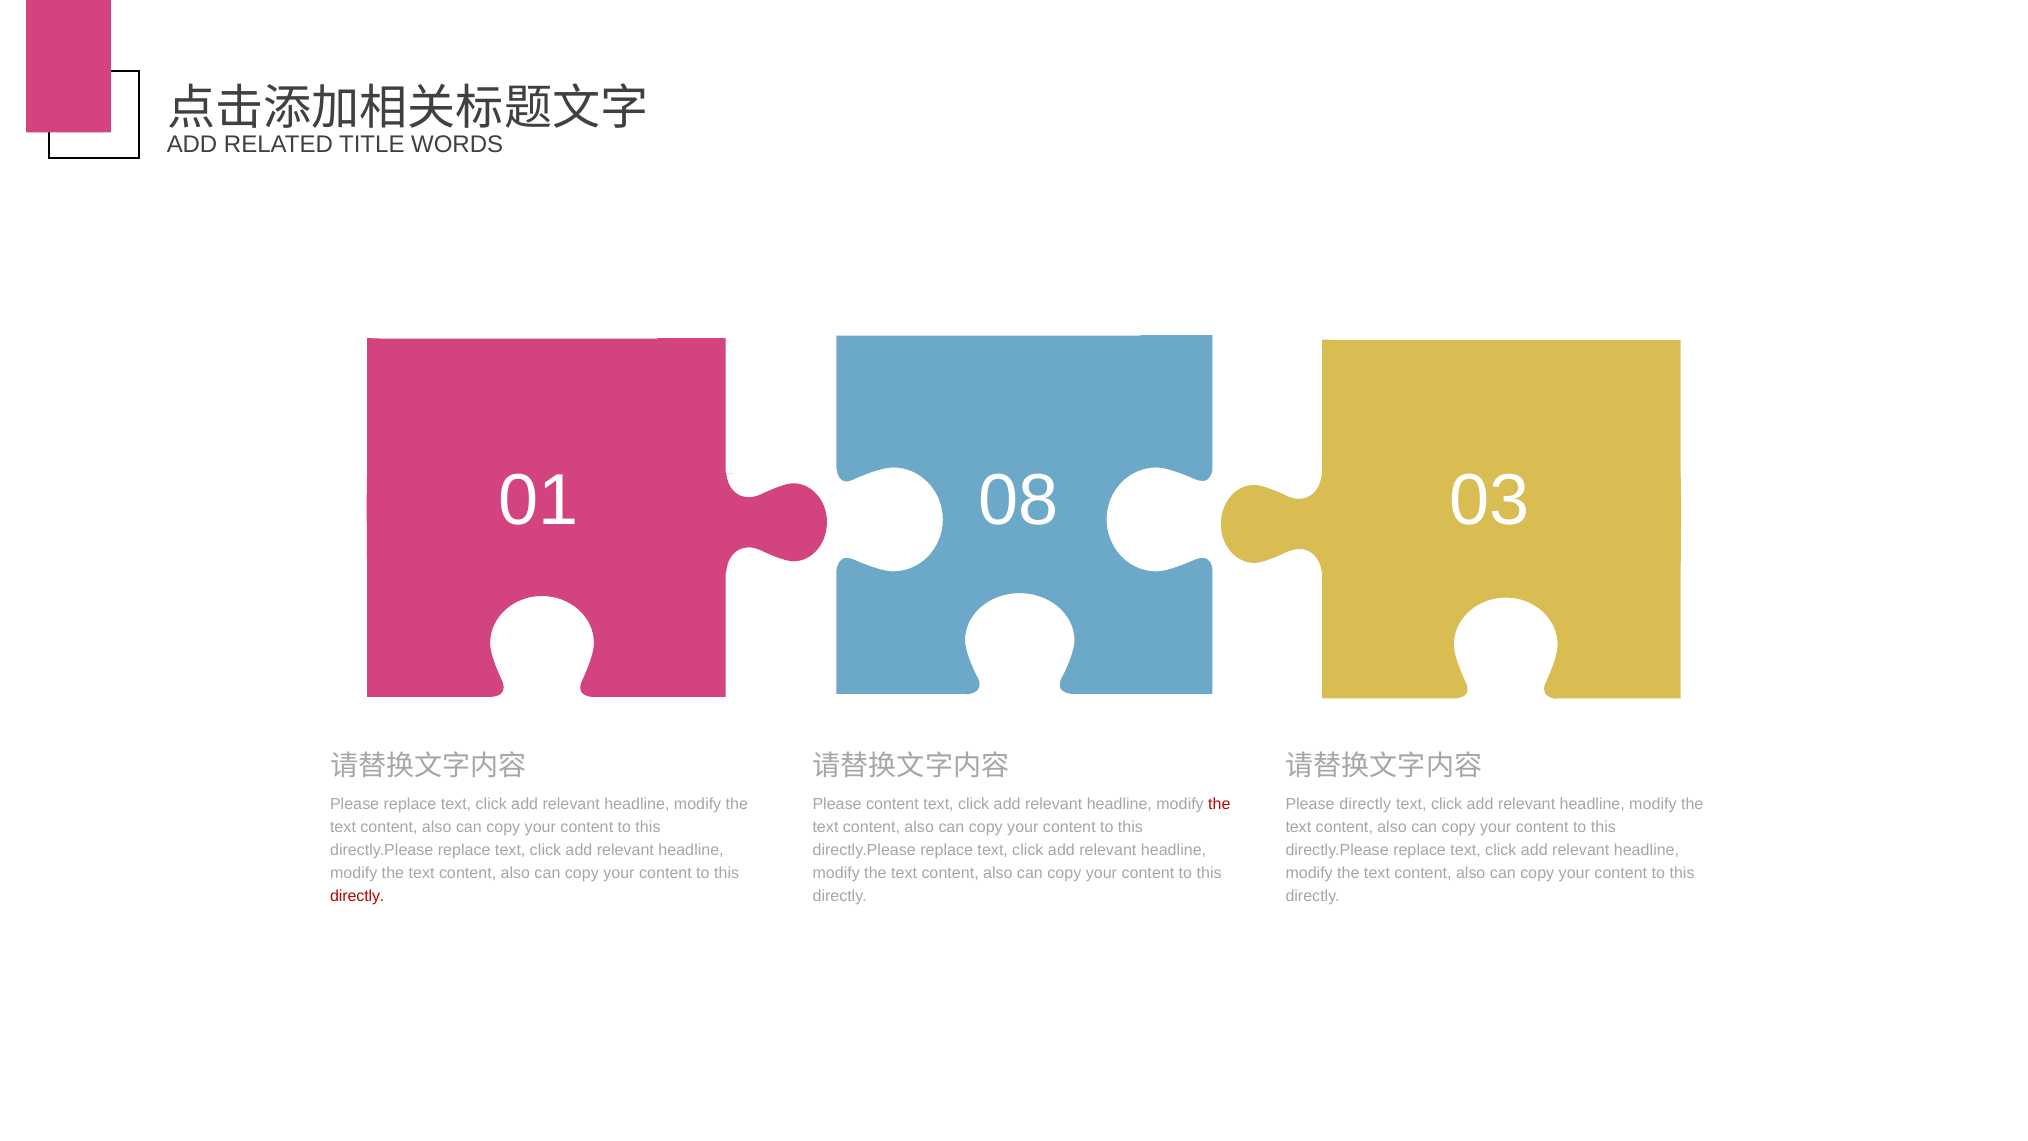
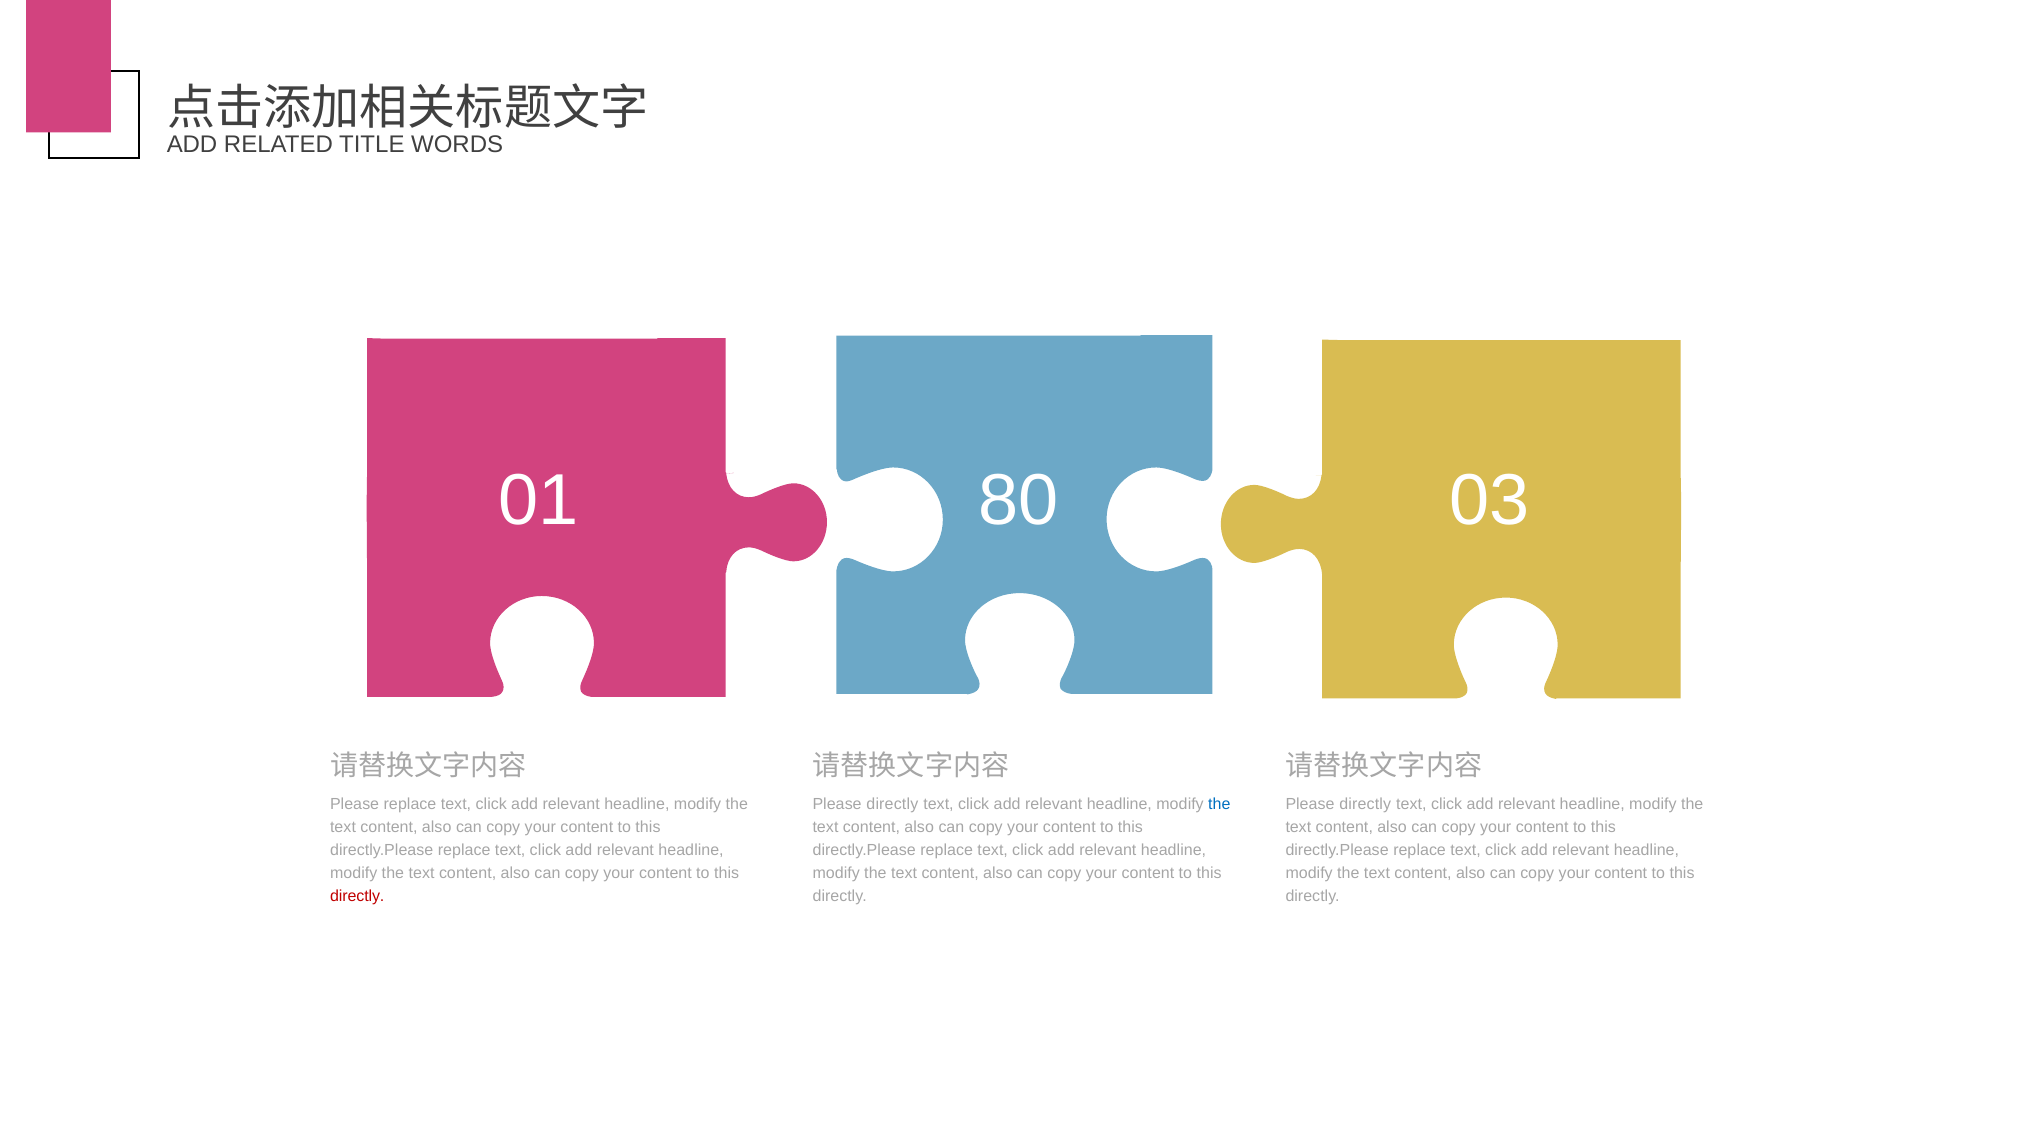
08: 08 -> 80
content at (892, 804): content -> directly
the at (1219, 804) colour: red -> blue
